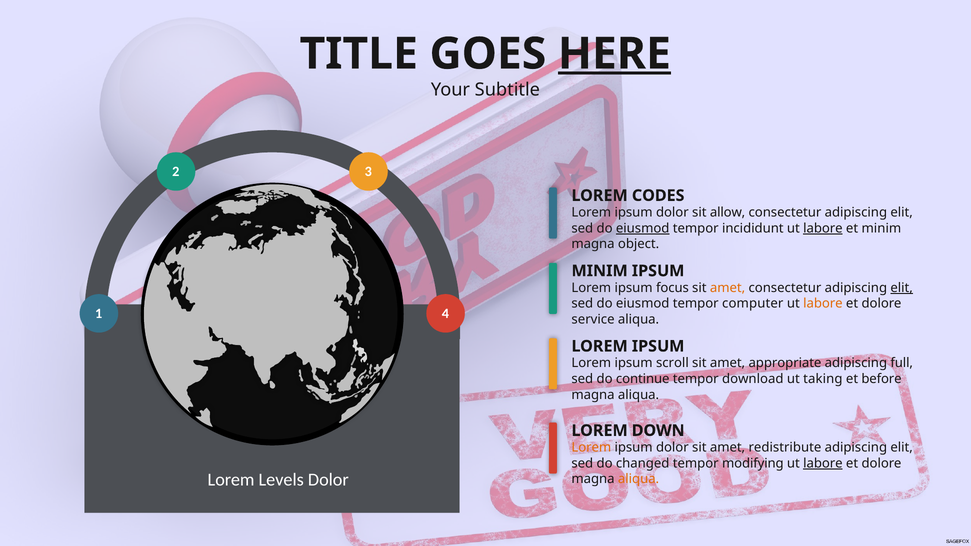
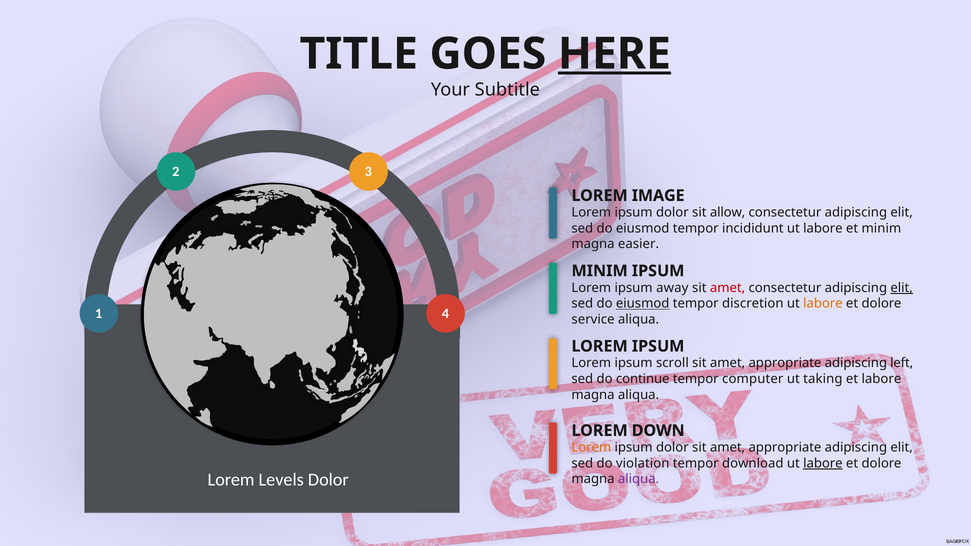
CODES: CODES -> IMAGE
eiusmod at (643, 228) underline: present -> none
labore at (823, 228) underline: present -> none
object: object -> easier
focus: focus -> away
amet at (728, 288) colour: orange -> red
eiusmod at (643, 304) underline: none -> present
computer: computer -> discretion
full: full -> left
download: download -> computer
et before: before -> labore
dolor sit amet redistribute: redistribute -> appropriate
changed: changed -> violation
modifying: modifying -> download
aliqua at (639, 479) colour: orange -> purple
